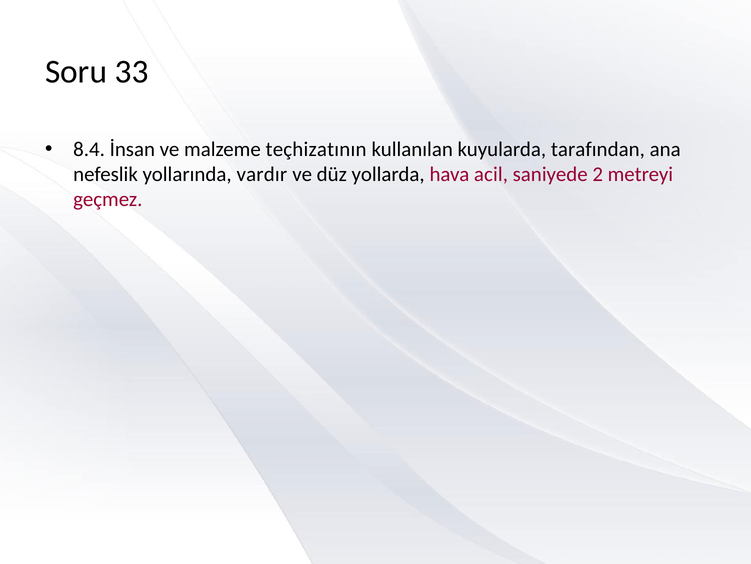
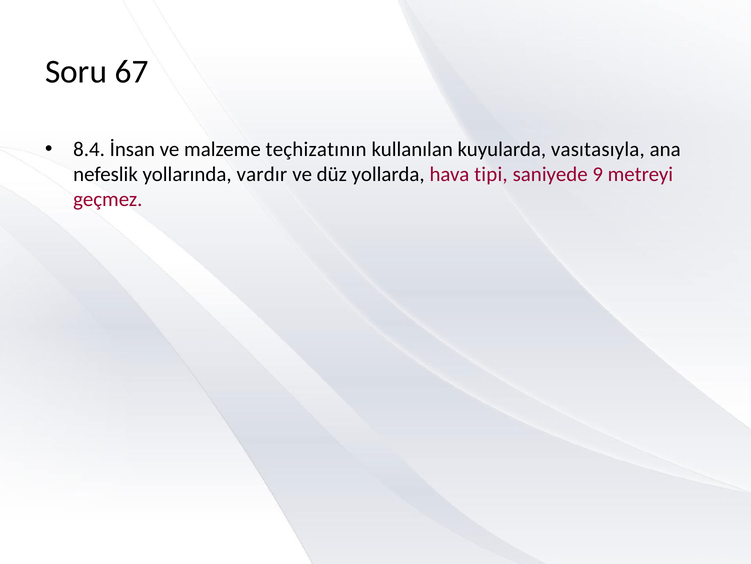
33: 33 -> 67
tarafından: tarafından -> vasıtasıyla
acil: acil -> tipi
2: 2 -> 9
